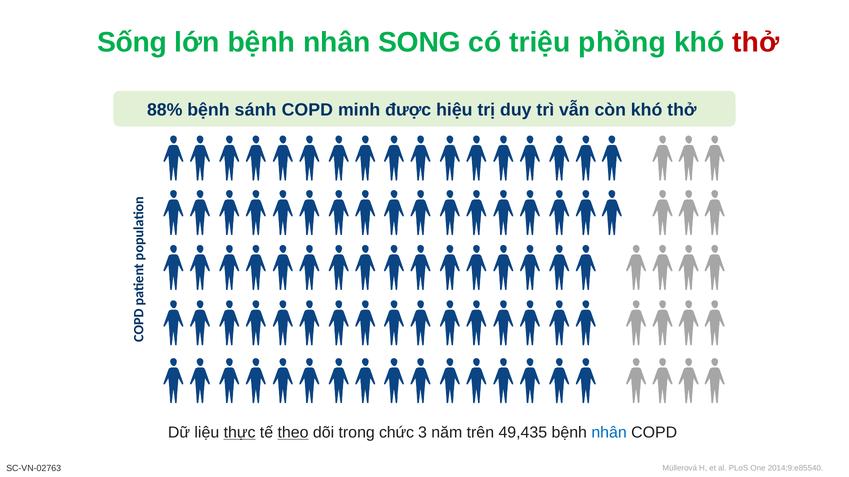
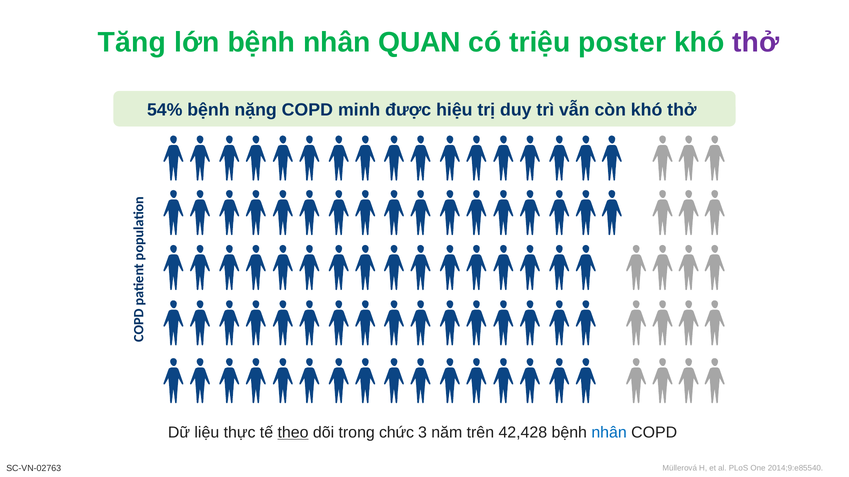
Sống: Sống -> Tăng
SONG: SONG -> QUAN
phồng: phồng -> poster
thở at (756, 42) colour: red -> purple
88%: 88% -> 54%
sánh: sánh -> nặng
thực underline: present -> none
49,435: 49,435 -> 42,428
